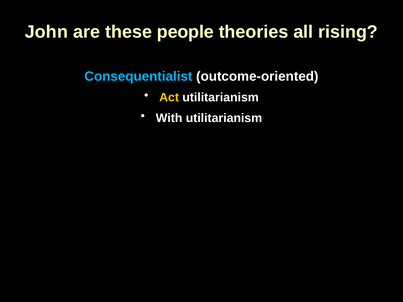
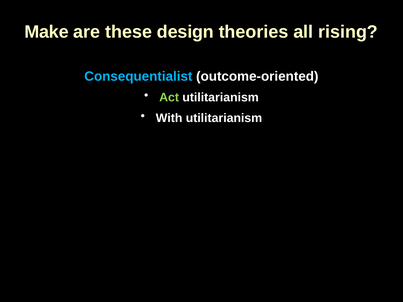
John: John -> Make
people: people -> design
Act colour: yellow -> light green
